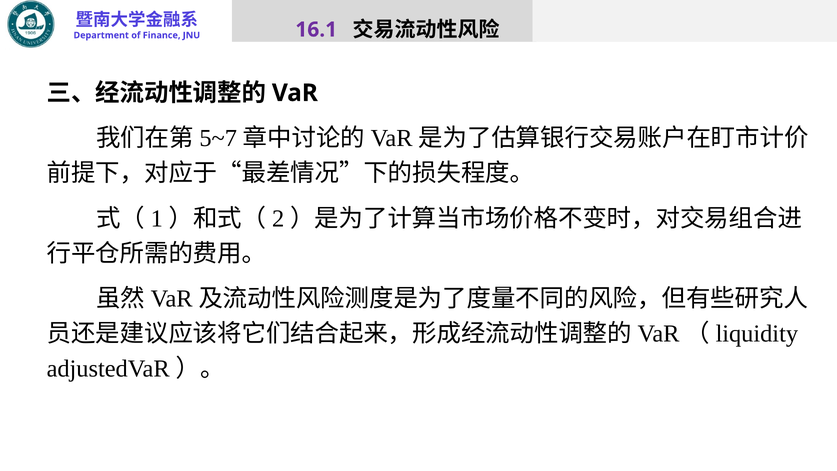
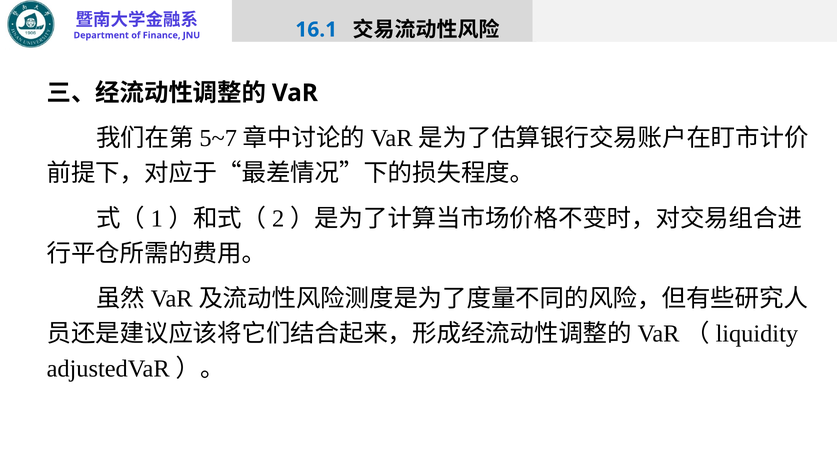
16.1 colour: purple -> blue
